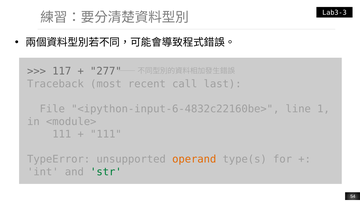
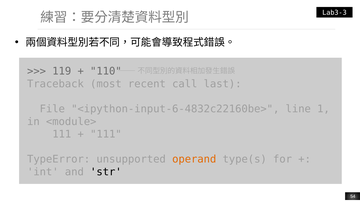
117: 117 -> 119
277: 277 -> 110
str colour: green -> black
